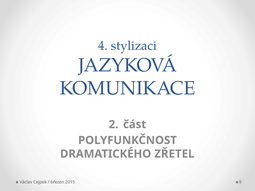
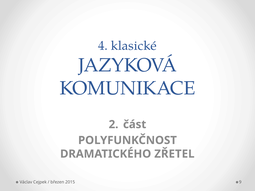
stylizaci: stylizaci -> klasické
